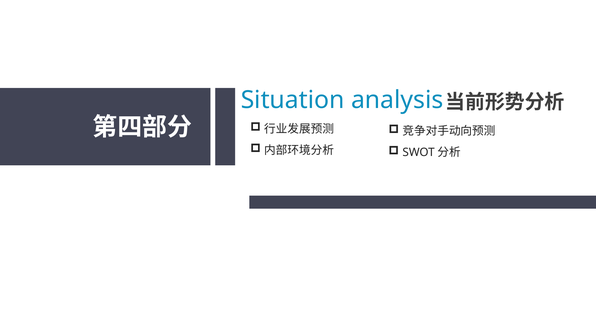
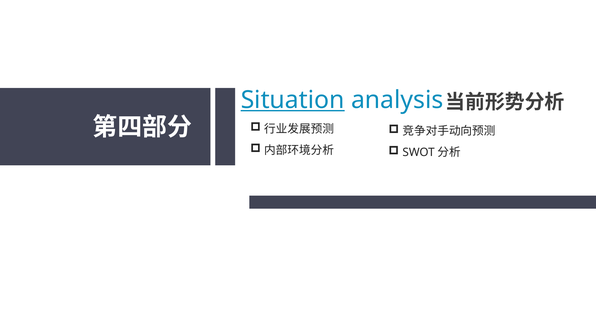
Situation underline: none -> present
